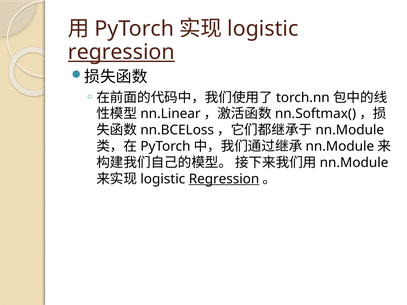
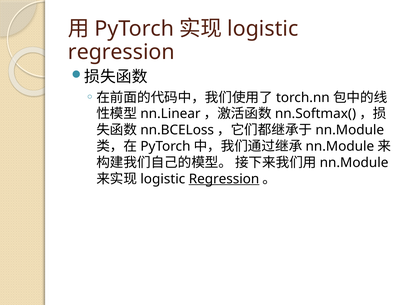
regression at (121, 52) underline: present -> none
